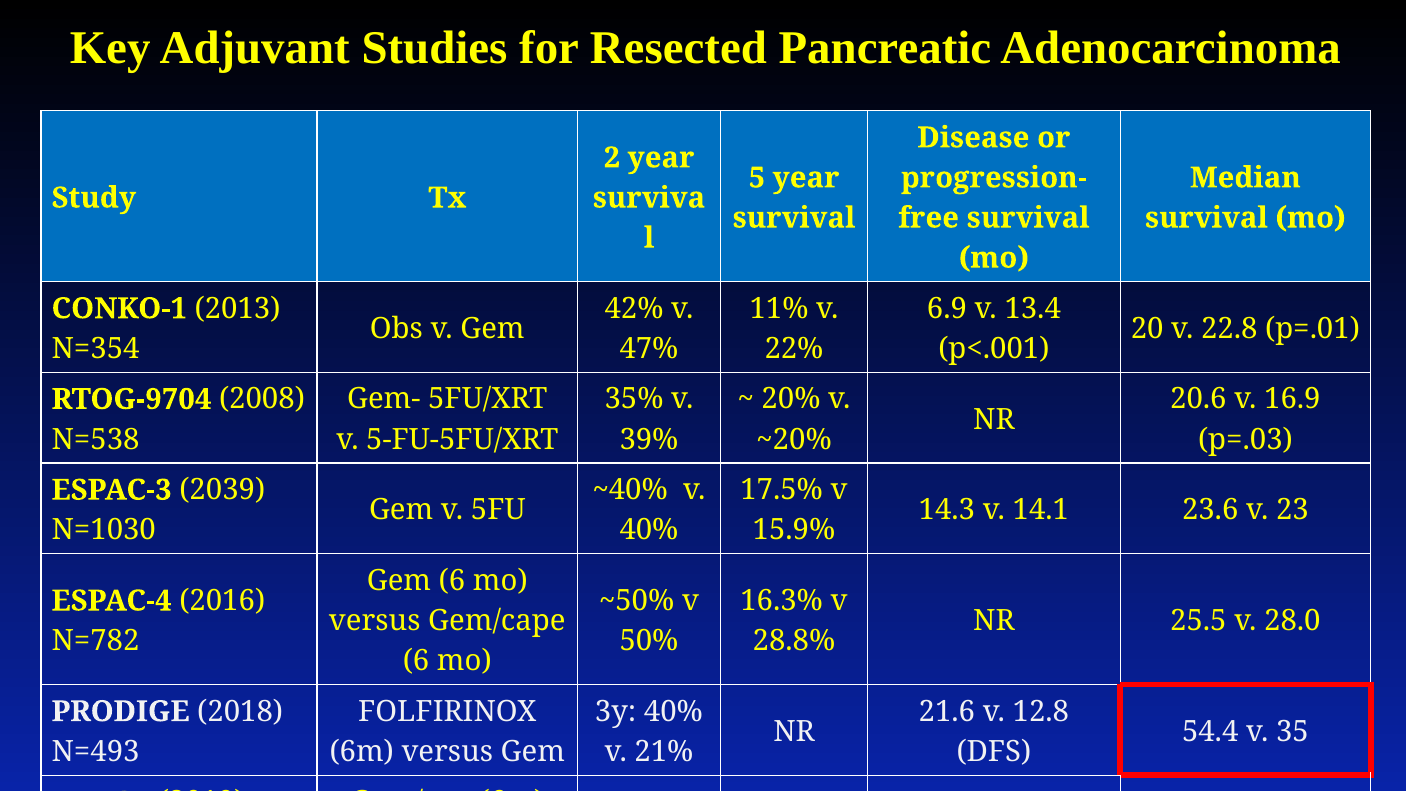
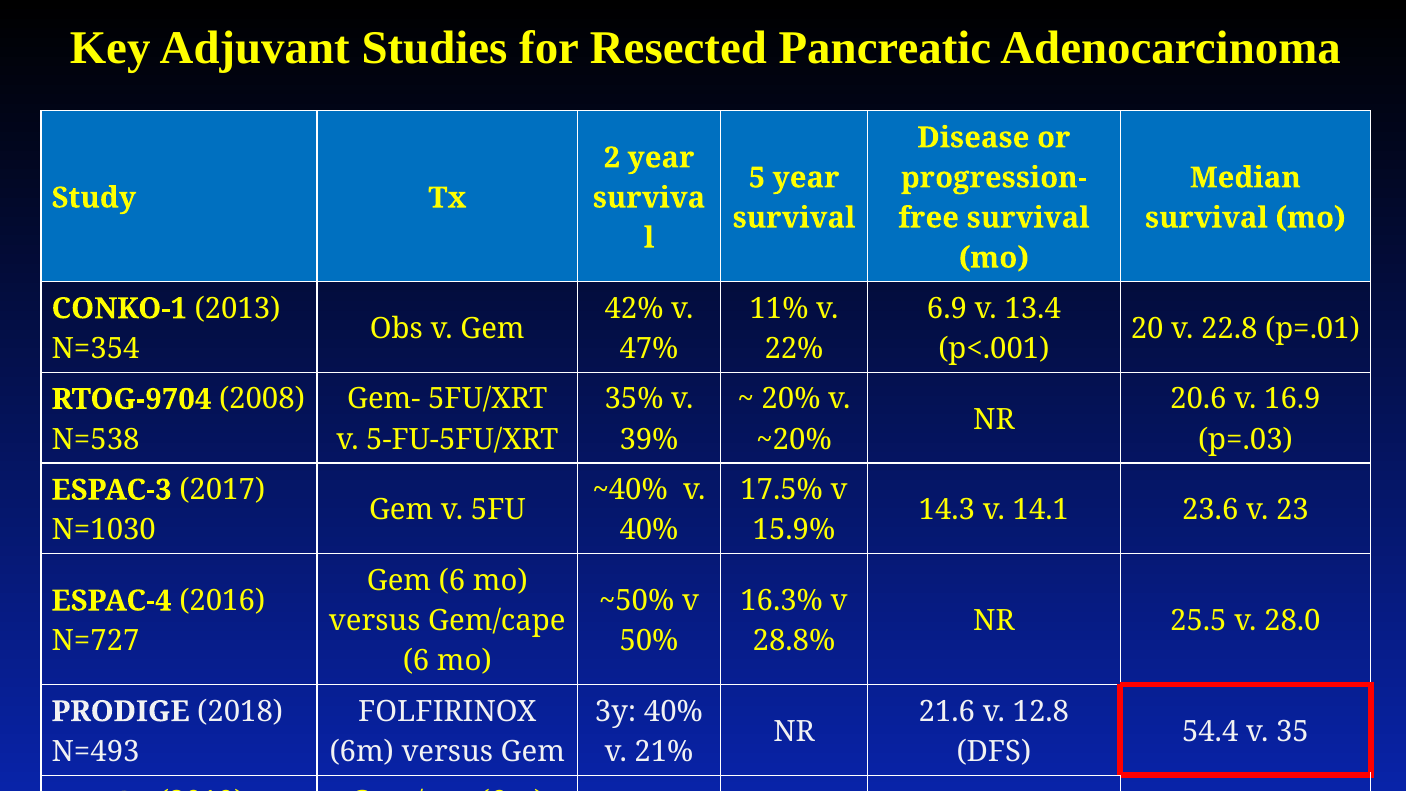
2039: 2039 -> 2017
N=782: N=782 -> N=727
